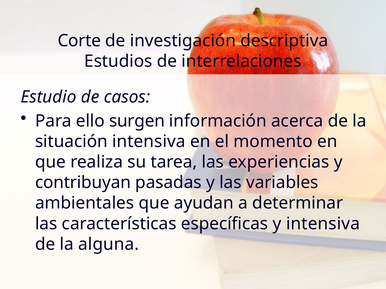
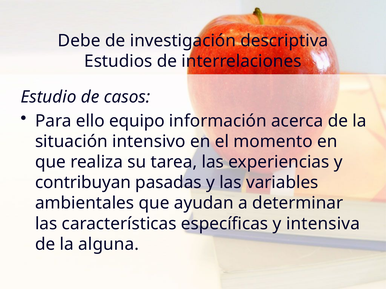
Corte: Corte -> Debe
surgen: surgen -> equipo
situación intensiva: intensiva -> intensivo
